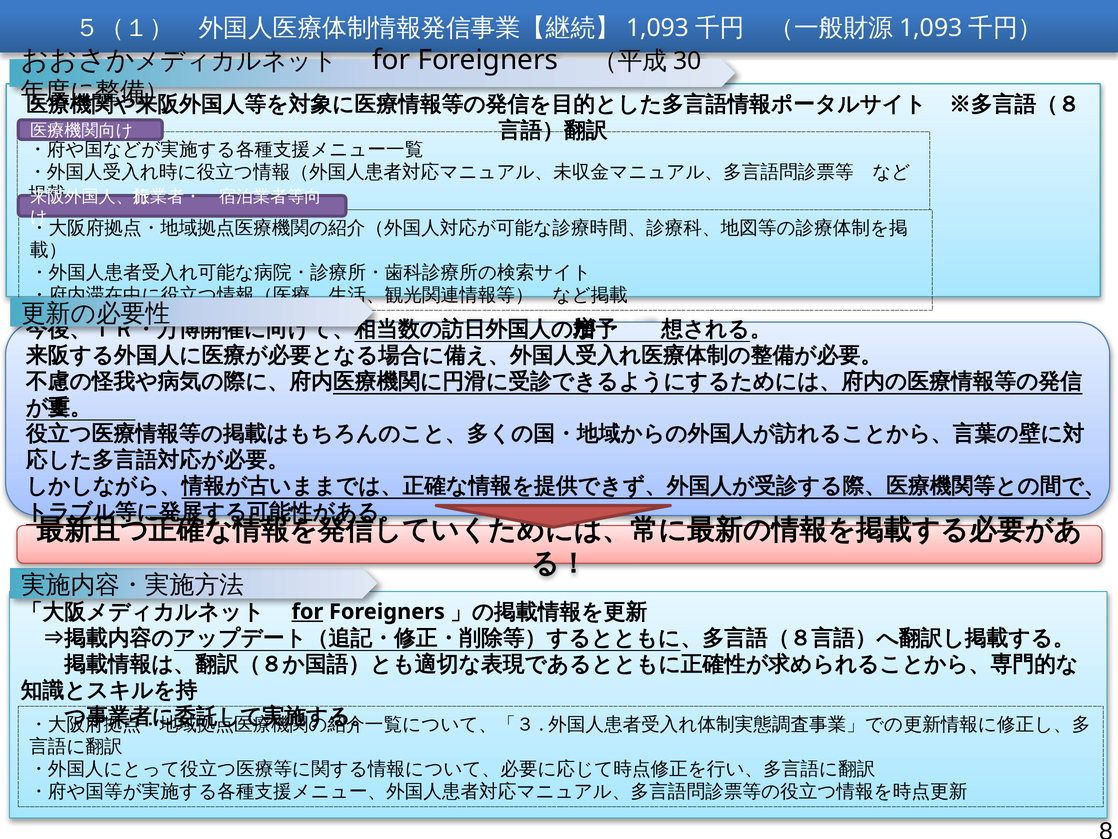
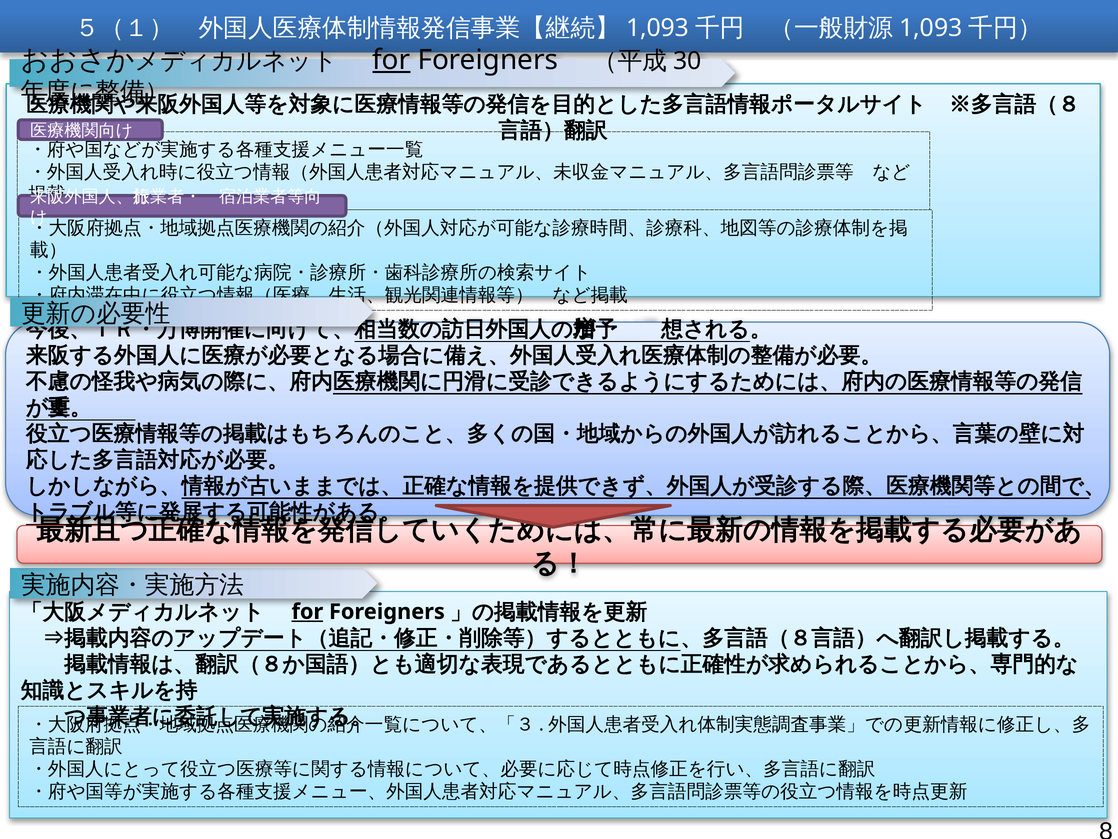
for at (391, 60) underline: none -> present
